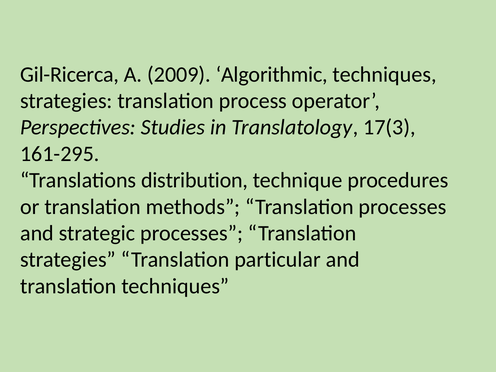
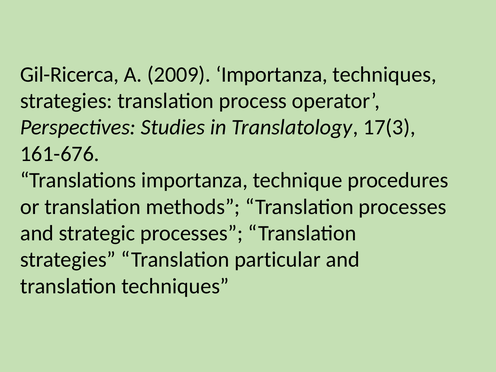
2009 Algorithmic: Algorithmic -> Importanza
161-295: 161-295 -> 161-676
Translations distribution: distribution -> importanza
